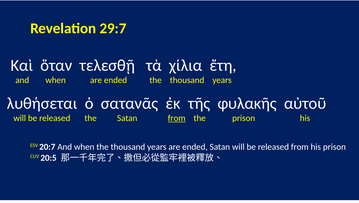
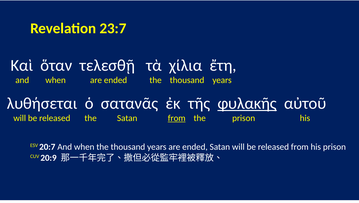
29:7: 29:7 -> 23:7
φυλακῆς underline: none -> present
20:5: 20:5 -> 20:9
